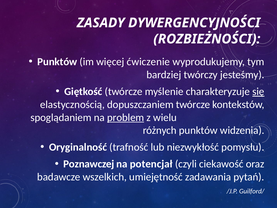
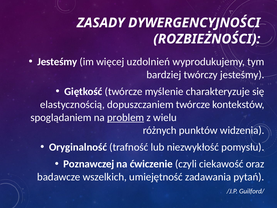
Punktów at (57, 62): Punktów -> Jesteśmy
ćwiczenie: ćwiczenie -> uzdolnień
się underline: present -> none
potencjał: potencjał -> ćwiczenie
